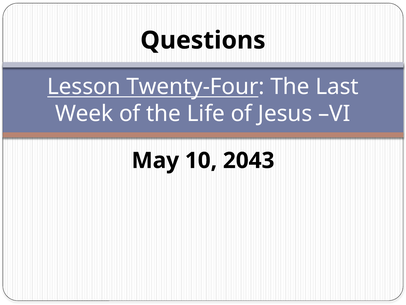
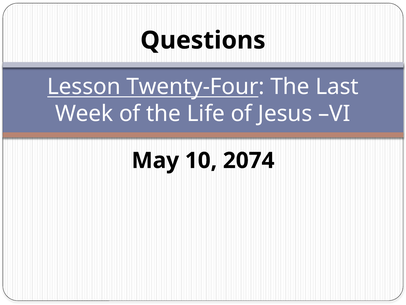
2043: 2043 -> 2074
